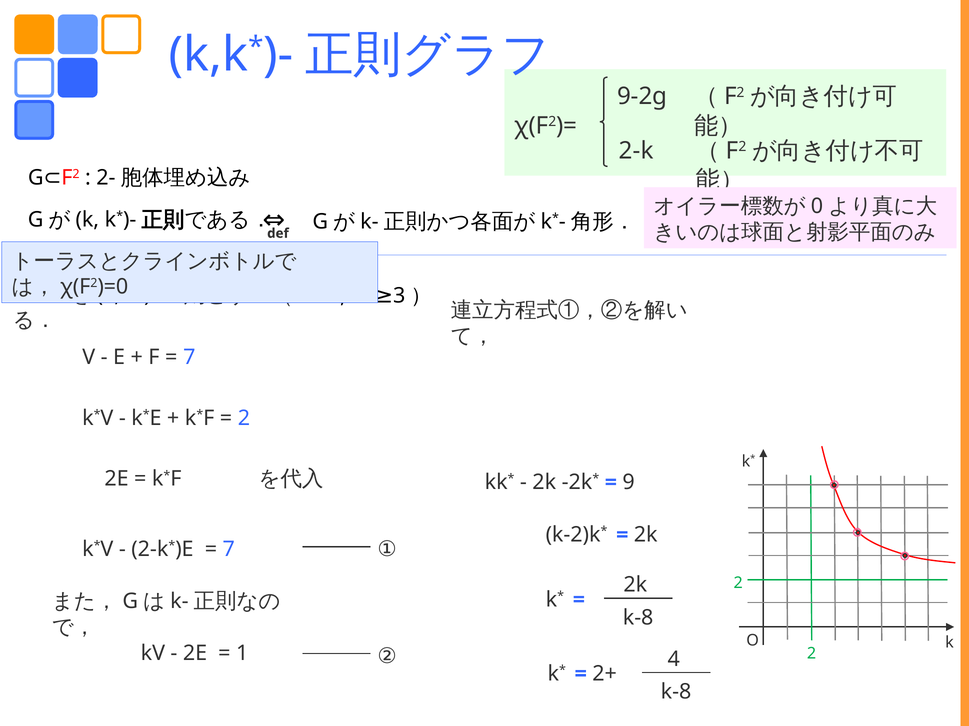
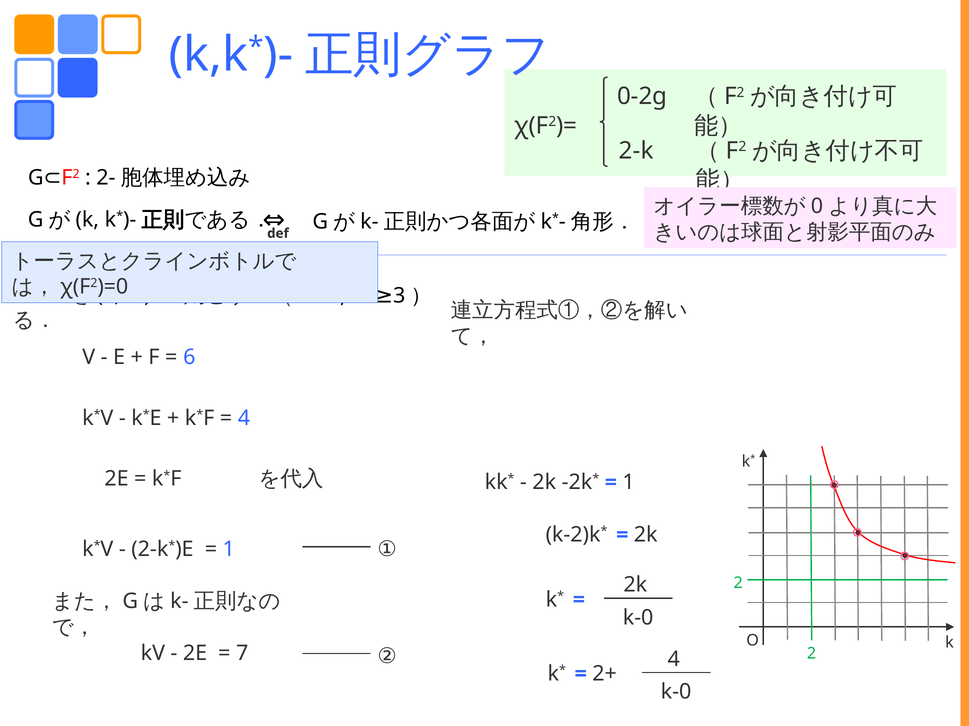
9-2g: 9-2g -> 0-2g
7 at (189, 358): 7 -> 6
2 at (244, 418): 2 -> 4
9 at (629, 483): 9 -> 1
7 at (229, 550): 7 -> 1
k-8 at (638, 618): k-8 -> k-0
1: 1 -> 7
k-8 at (676, 692): k-8 -> k-0
